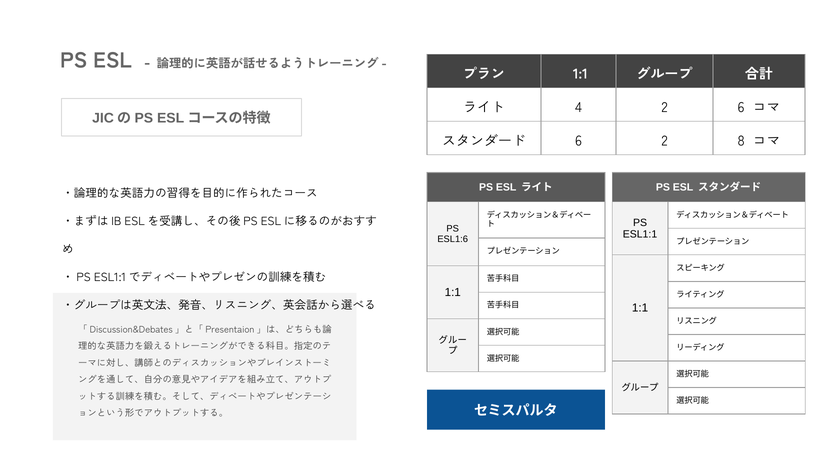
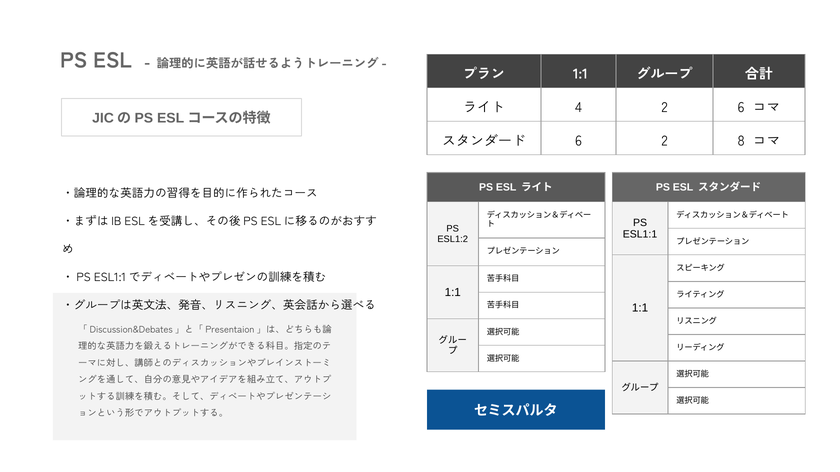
ESL1:6: ESL1:6 -> ESL1:2
